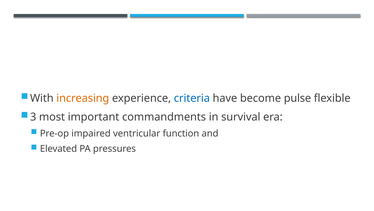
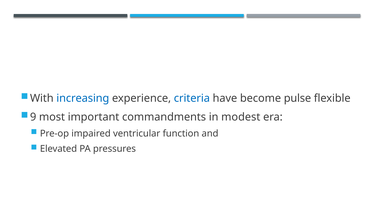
increasing colour: orange -> blue
3: 3 -> 9
survival: survival -> modest
